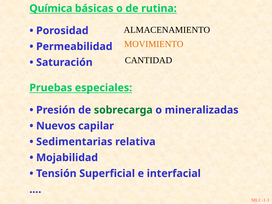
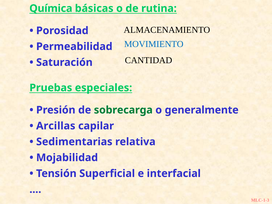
MOVIMIENTO colour: orange -> blue
mineralizadas: mineralizadas -> generalmente
Nuevos: Nuevos -> Arcillas
